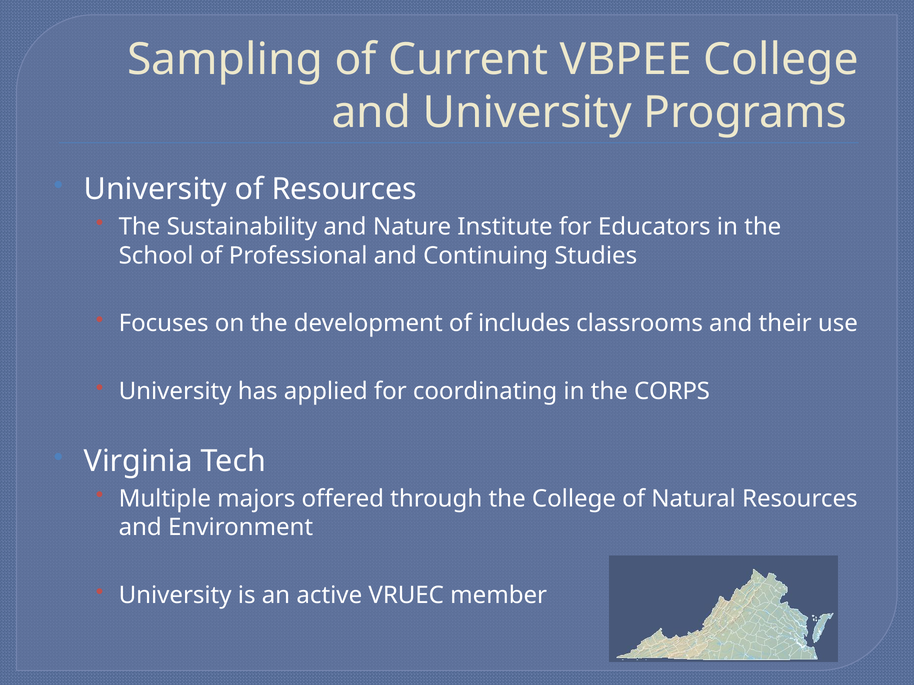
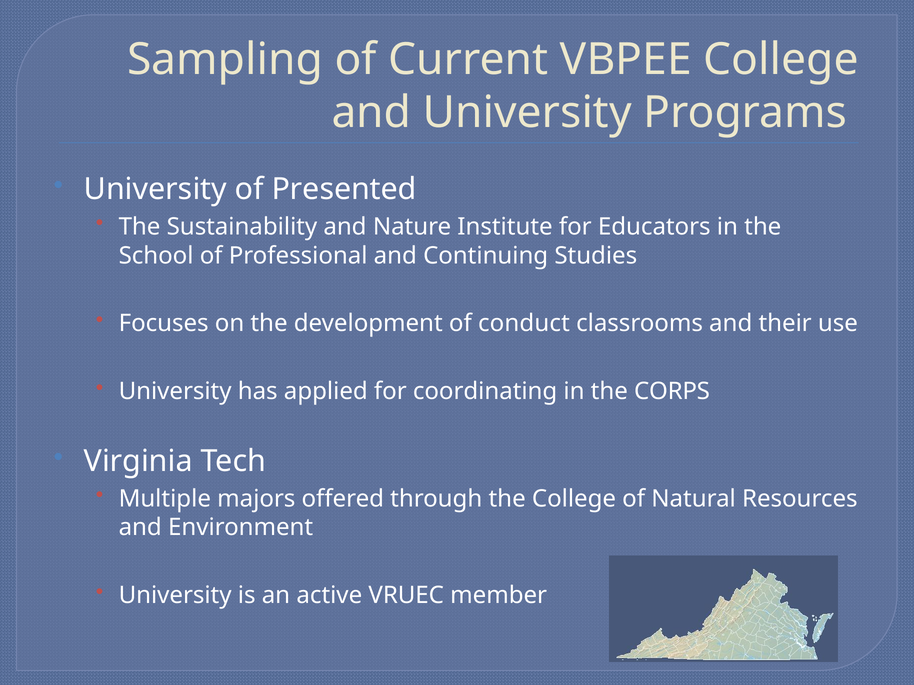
of Resources: Resources -> Presented
includes: includes -> conduct
